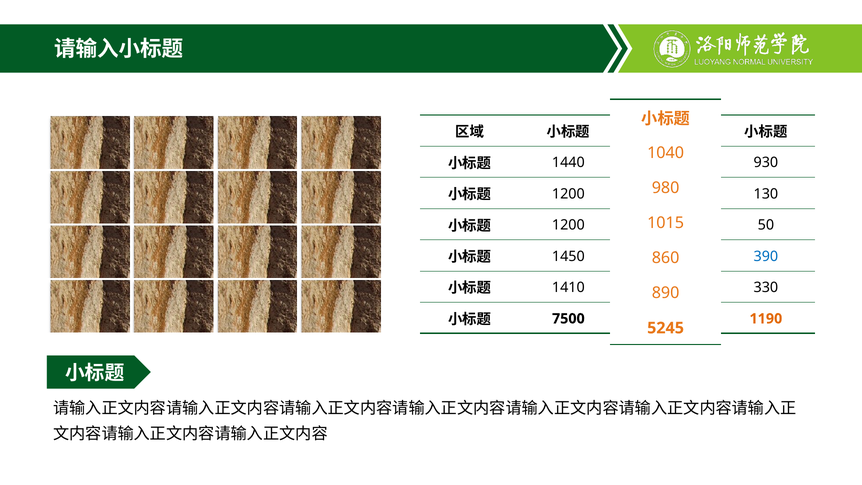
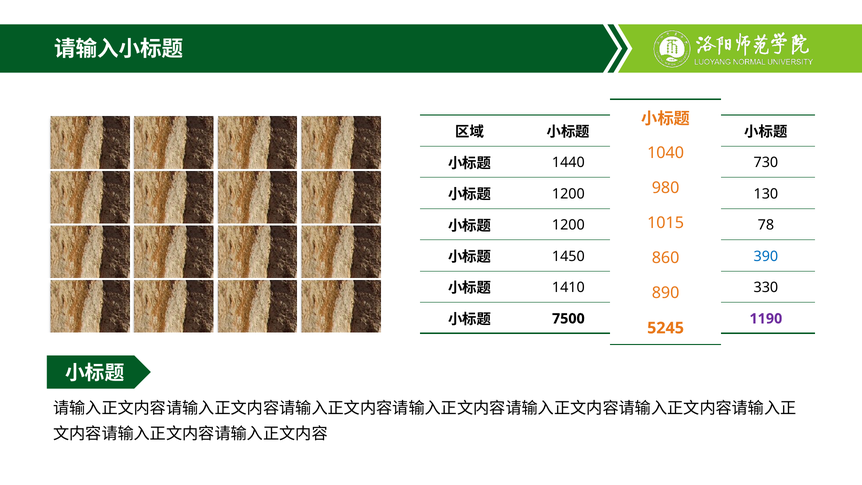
930: 930 -> 730
50: 50 -> 78
1190 colour: orange -> purple
